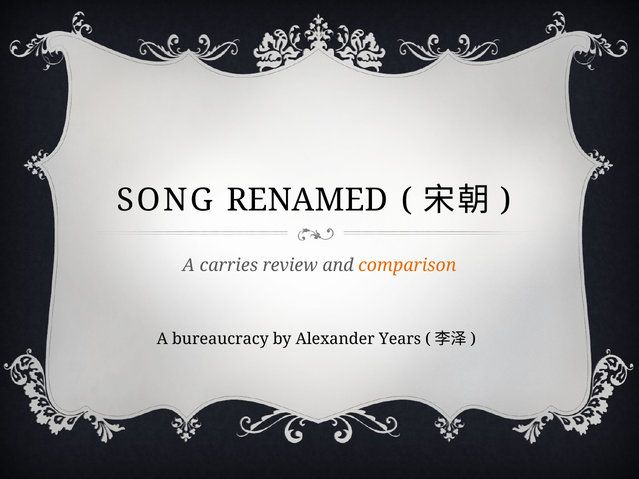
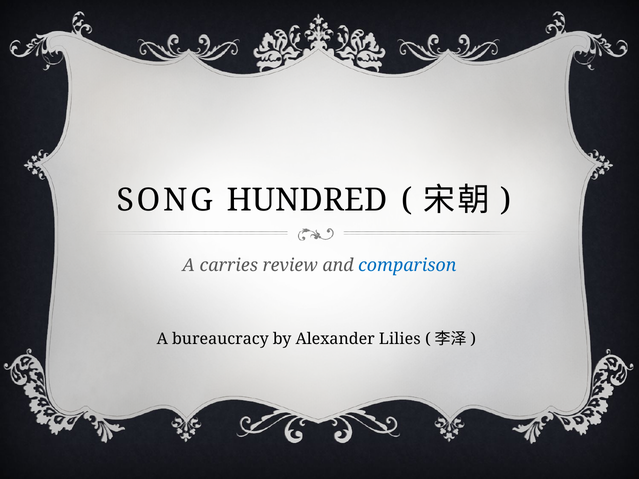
RENAMED: RENAMED -> HUNDRED
comparison colour: orange -> blue
Years: Years -> Lilies
